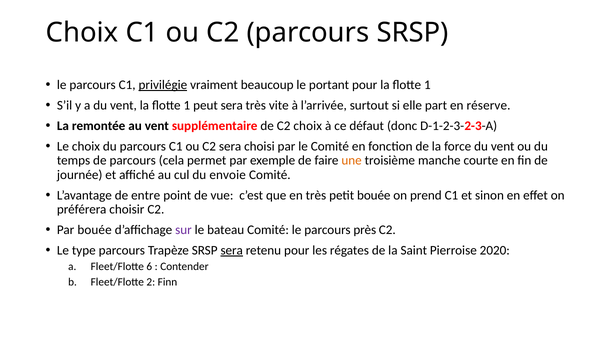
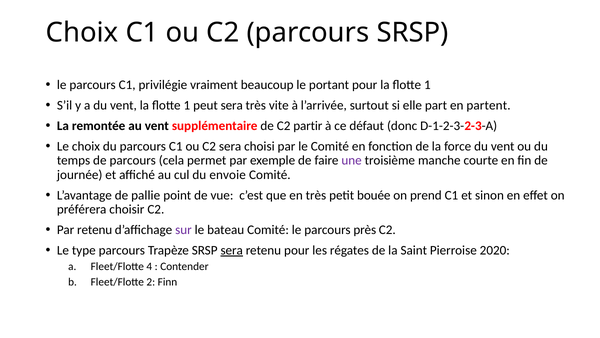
privilégie underline: present -> none
réserve: réserve -> partent
C2 choix: choix -> partir
une colour: orange -> purple
entre: entre -> pallie
Par bouée: bouée -> retenu
6: 6 -> 4
